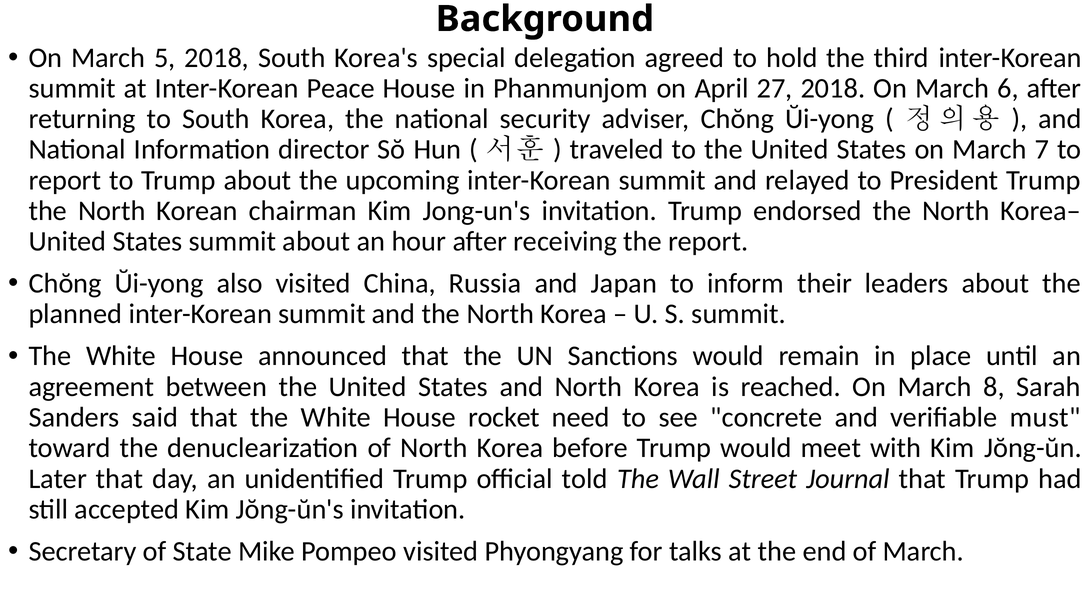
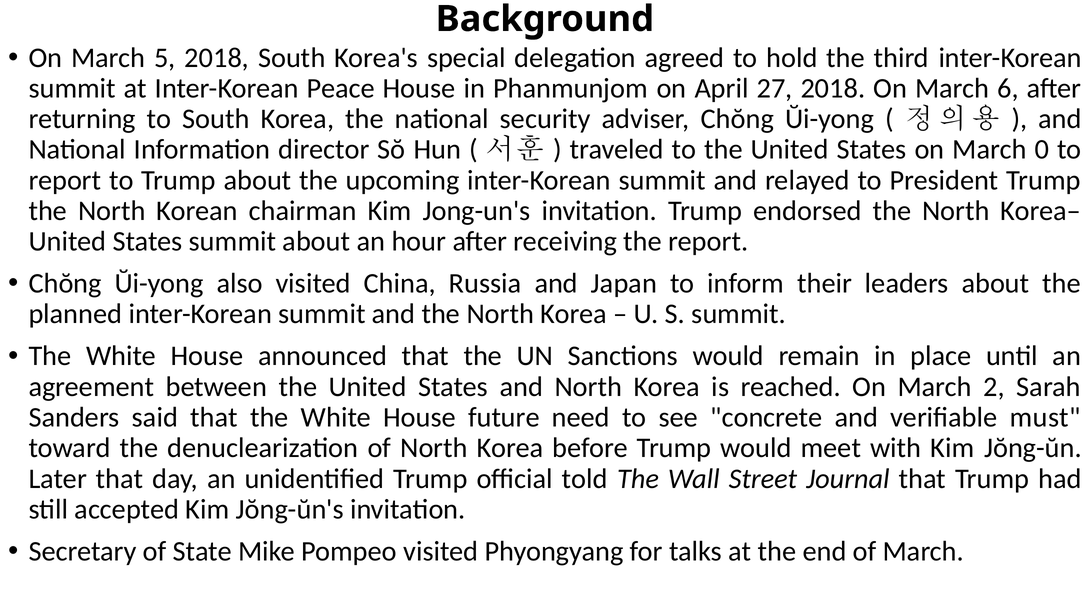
7: 7 -> 0
8: 8 -> 2
rocket: rocket -> future
